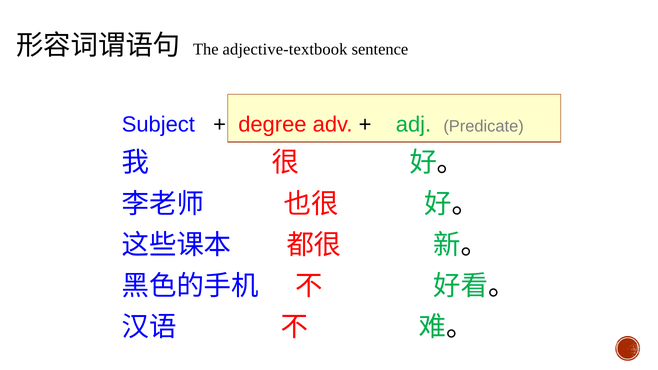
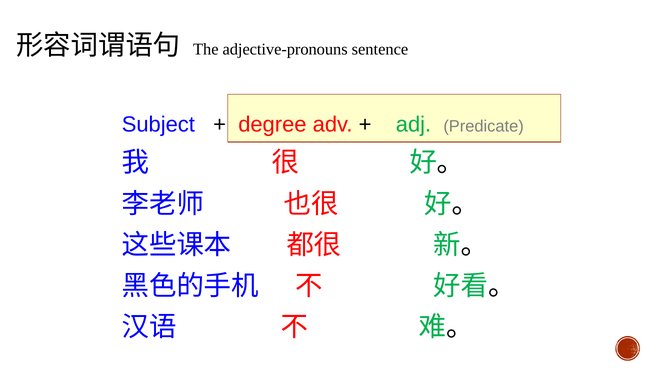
adjective-textbook: adjective-textbook -> adjective-pronouns
